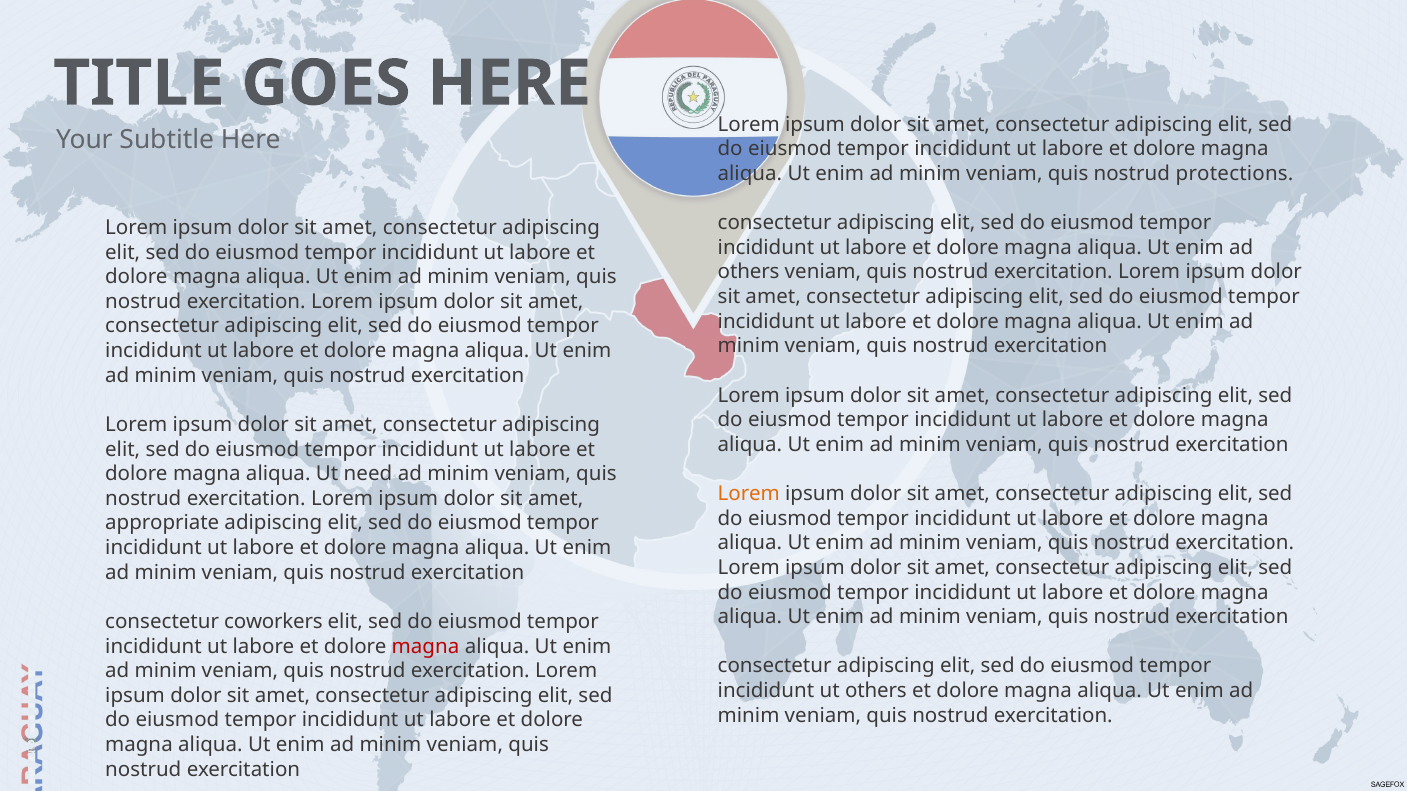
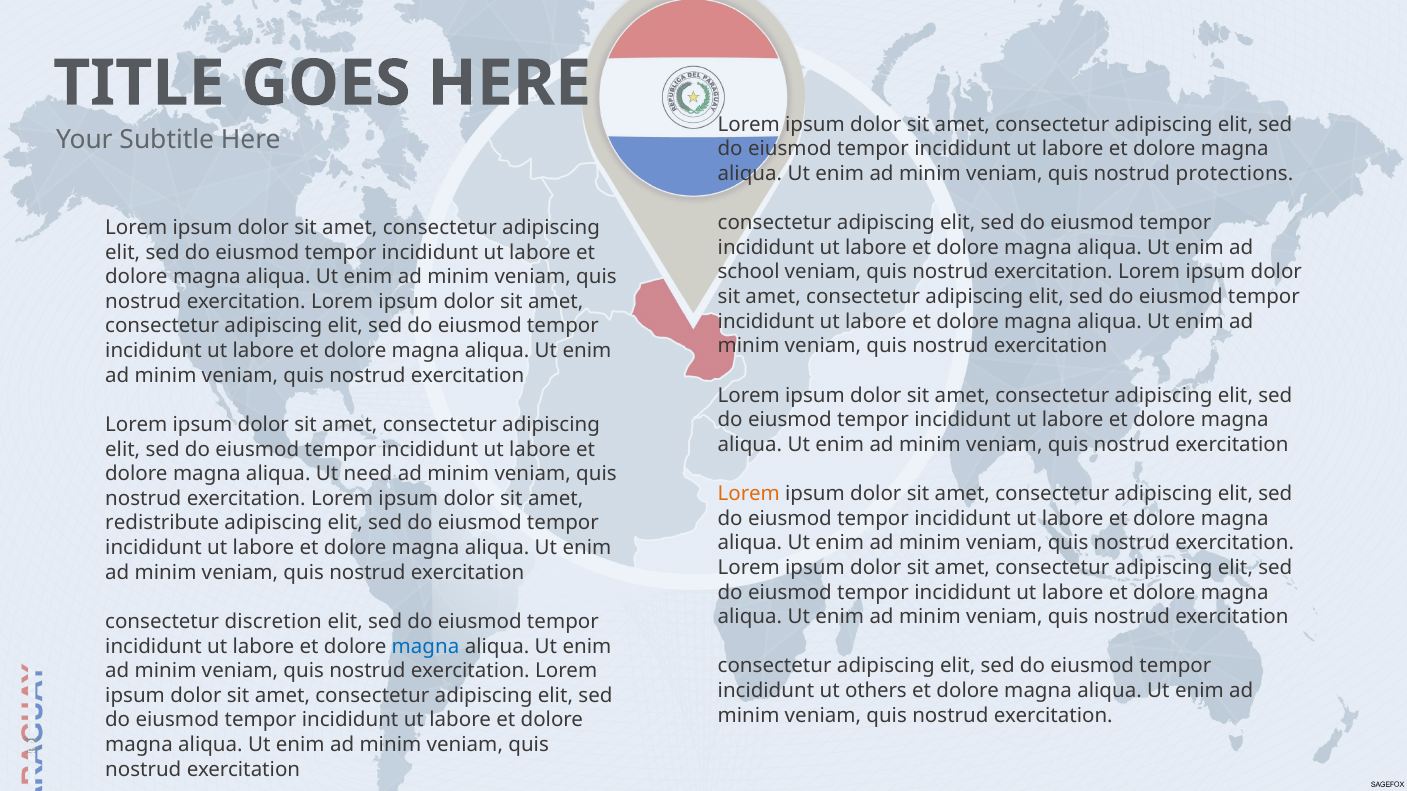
others at (749, 272): others -> school
appropriate: appropriate -> redistribute
coworkers: coworkers -> discretion
magna at (426, 647) colour: red -> blue
